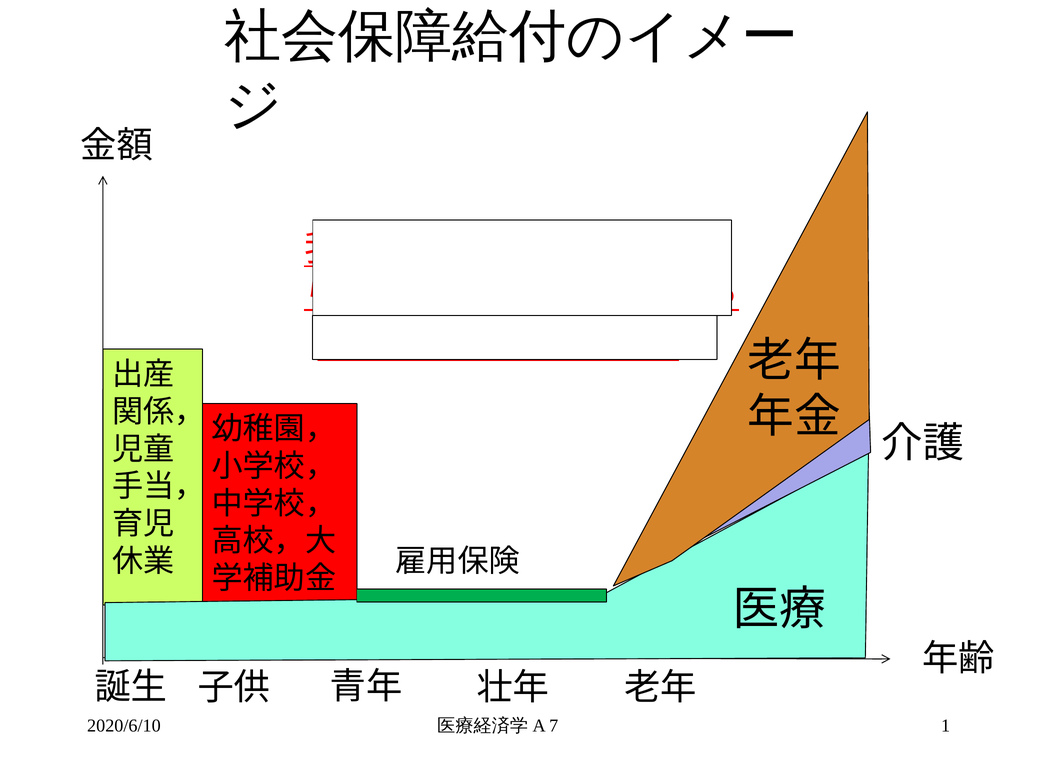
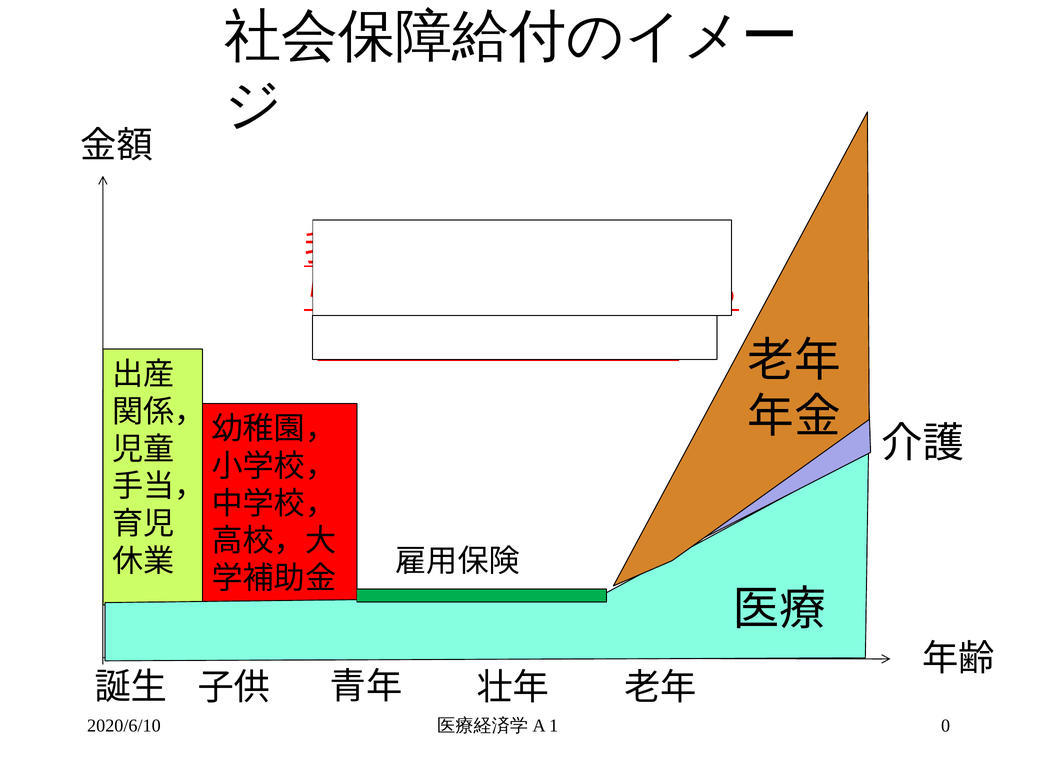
7: 7 -> 1
1: 1 -> 0
